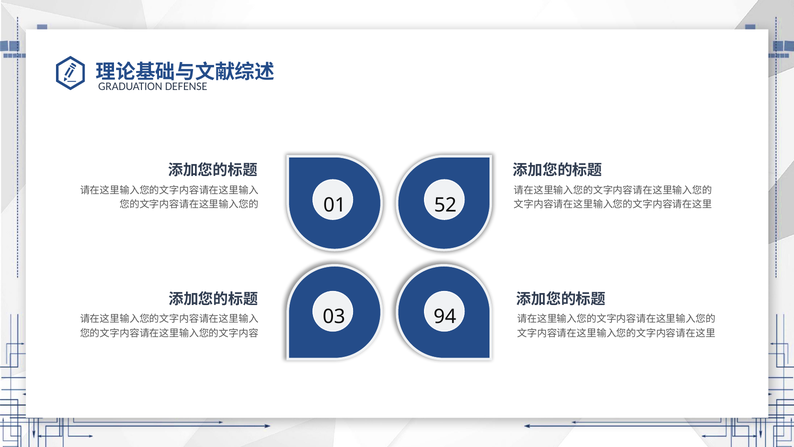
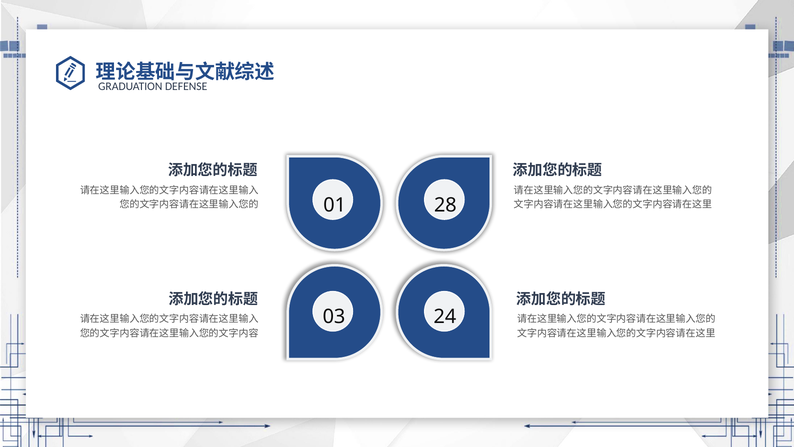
52: 52 -> 28
94: 94 -> 24
